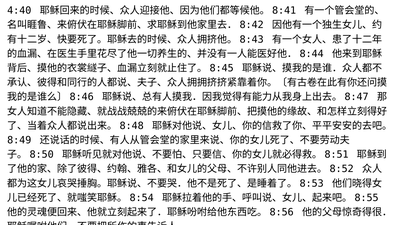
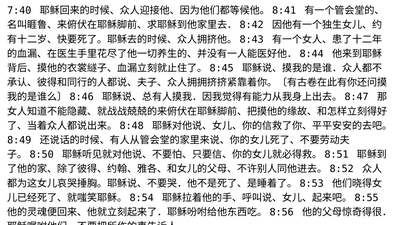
4:40: 4:40 -> 7:40
